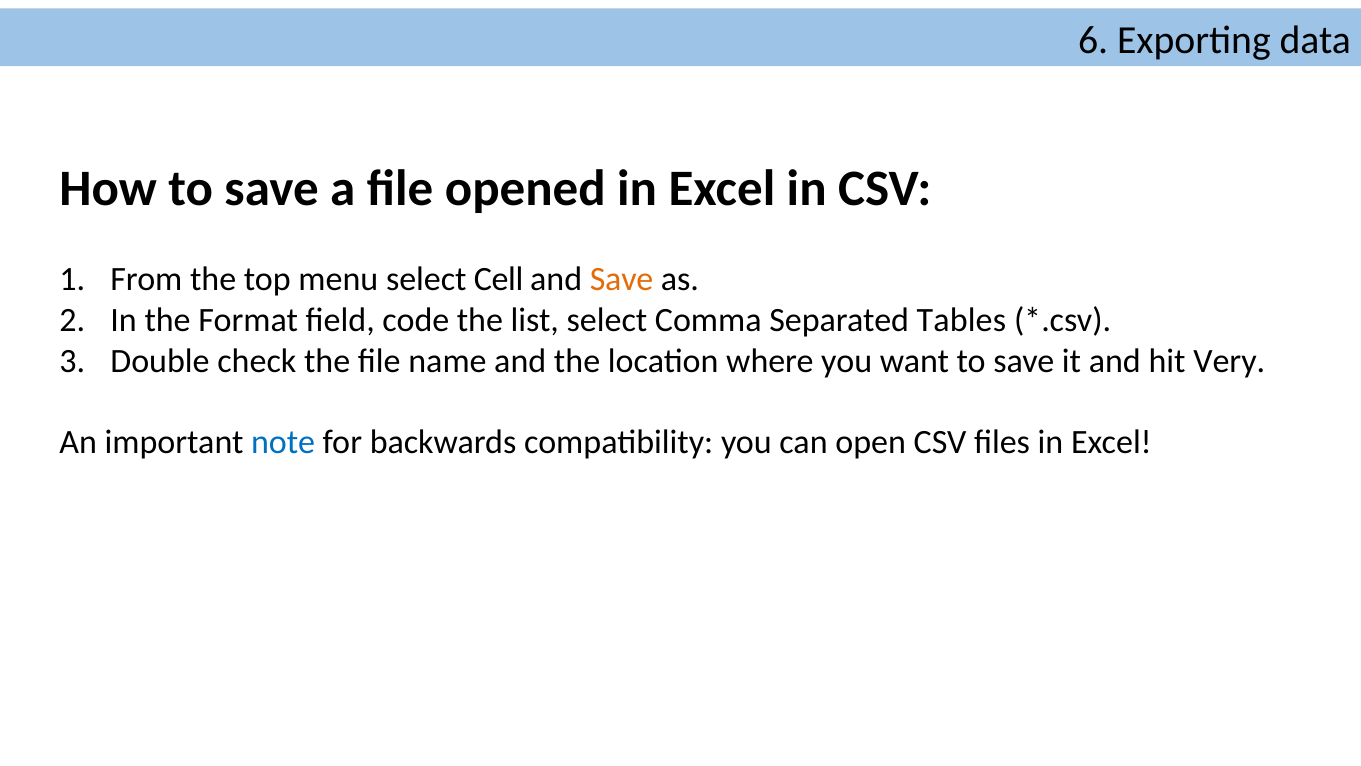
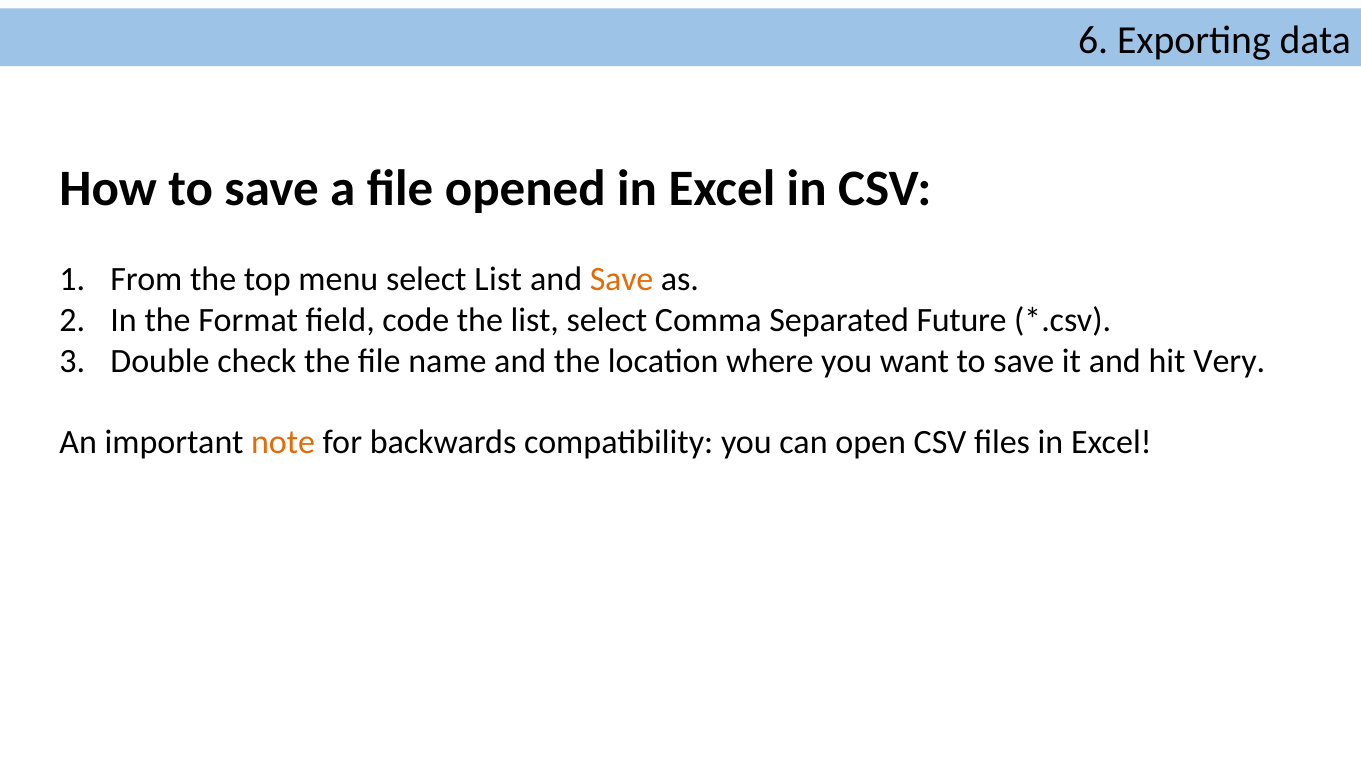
select Cell: Cell -> List
Tables: Tables -> Future
note colour: blue -> orange
